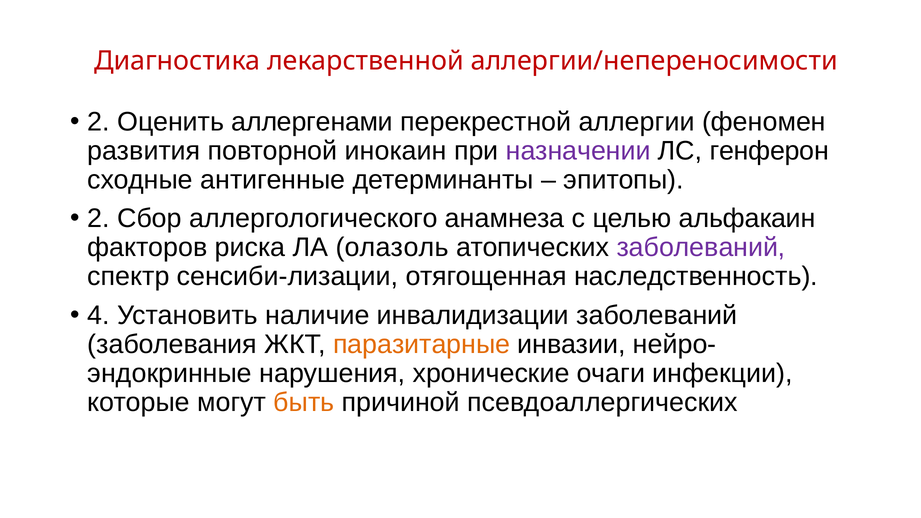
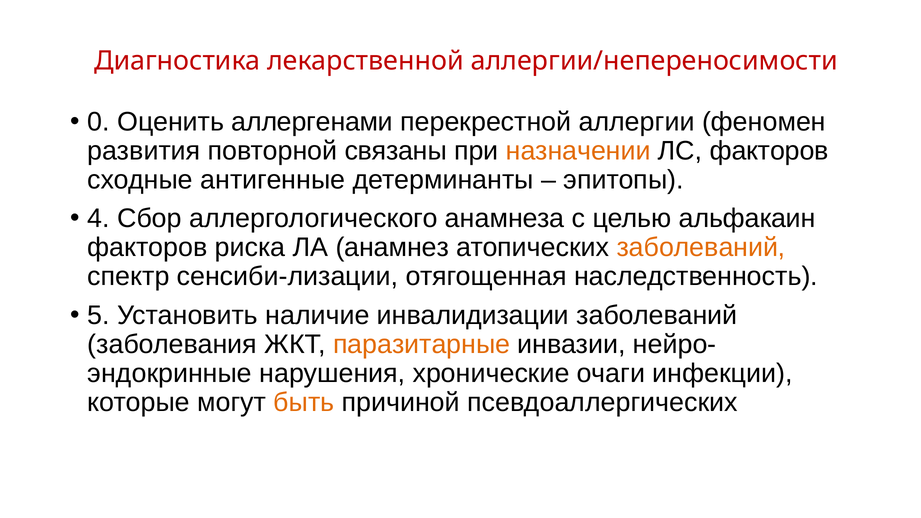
2 at (99, 122): 2 -> 0
инокаин: инокаин -> связаны
назначении colour: purple -> orange
ЛС генферон: генферон -> факторов
2 at (99, 219): 2 -> 4
олазоль: олазоль -> анамнез
заболеваний at (701, 248) colour: purple -> orange
4: 4 -> 5
